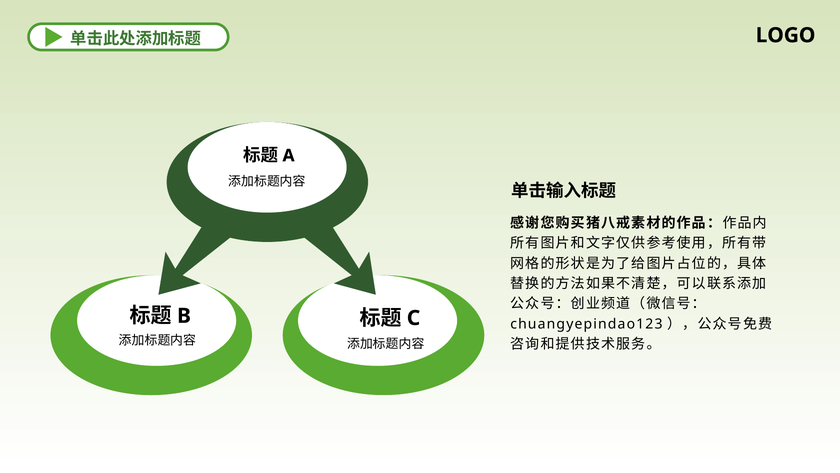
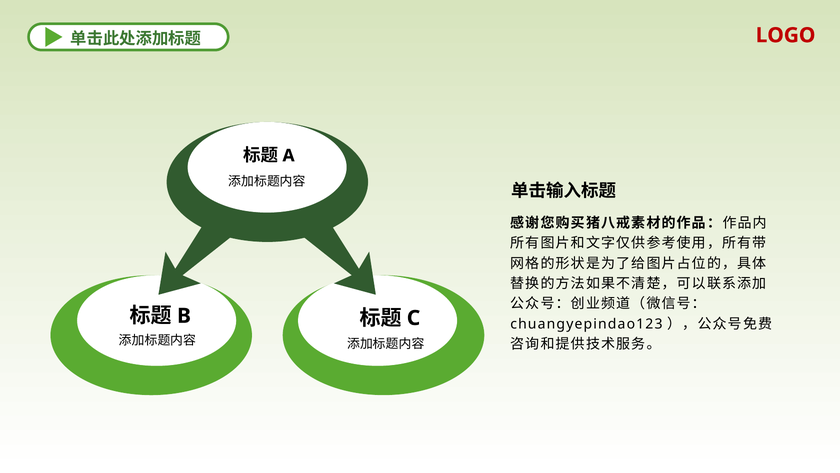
LOGO colour: black -> red
